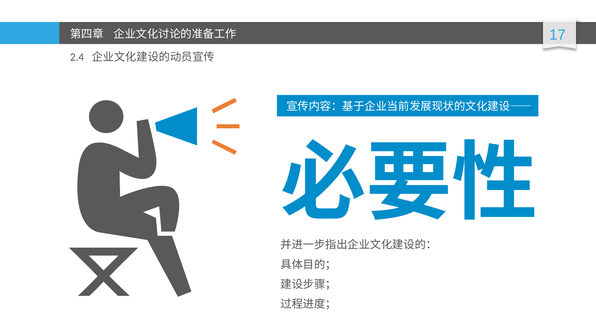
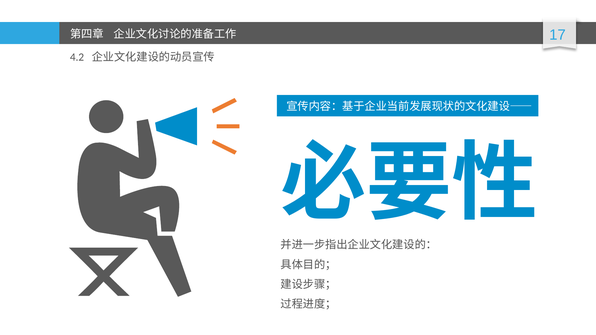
2.4: 2.4 -> 4.2
